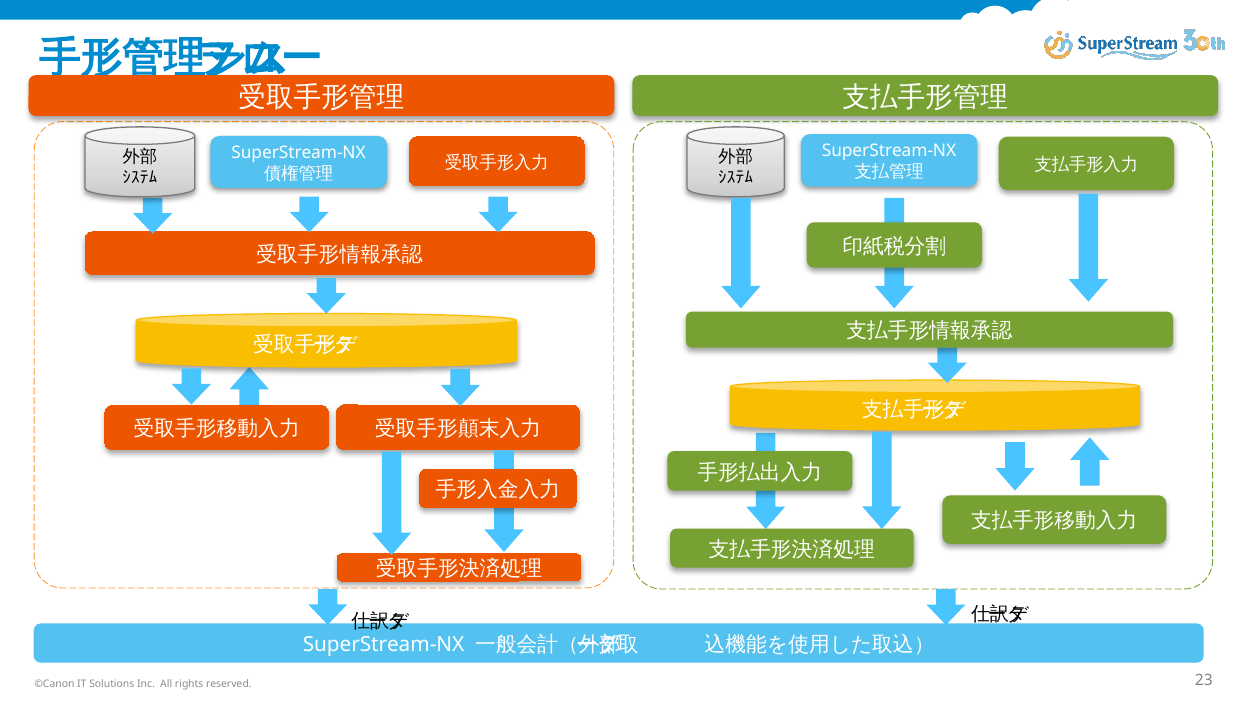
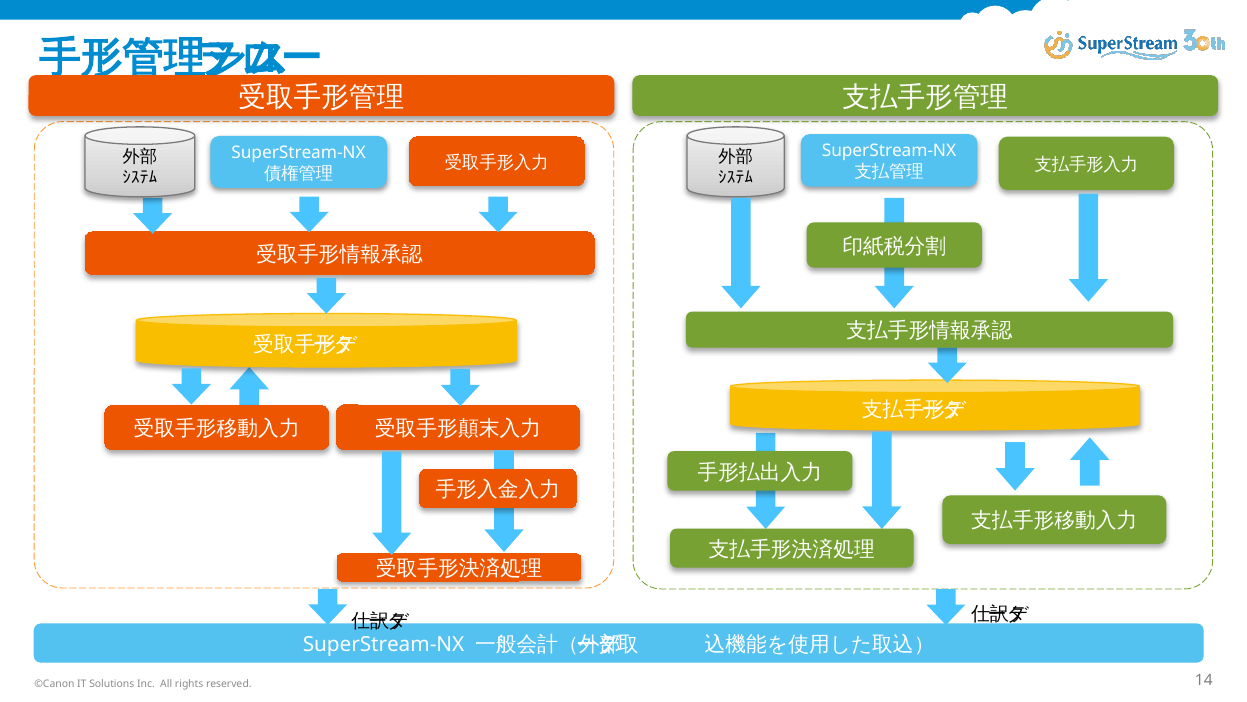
23: 23 -> 14
